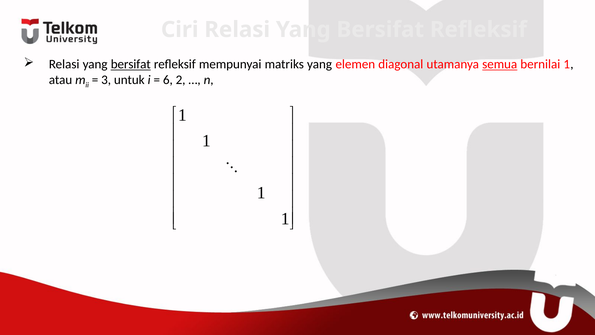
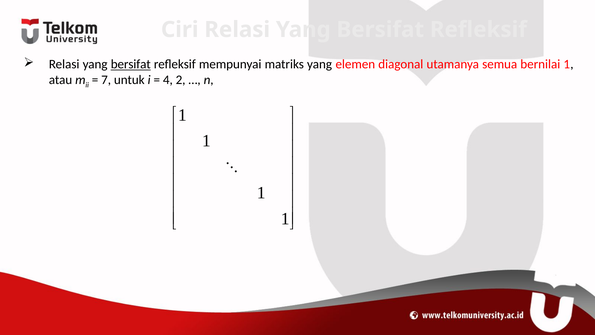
semua underline: present -> none
3: 3 -> 7
6: 6 -> 4
